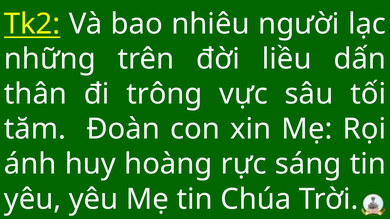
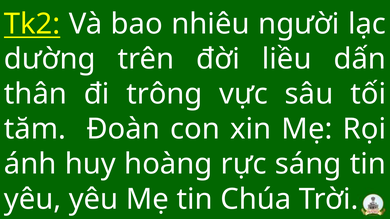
những: những -> dường
